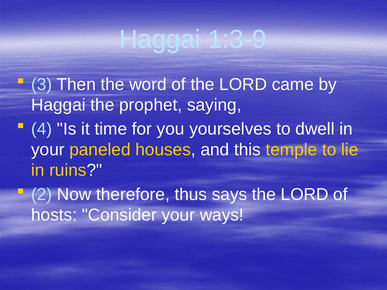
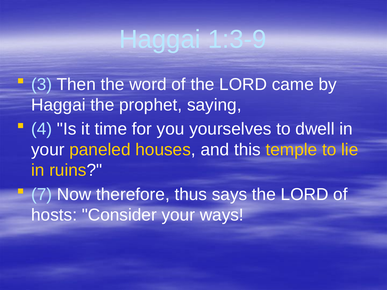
2: 2 -> 7
